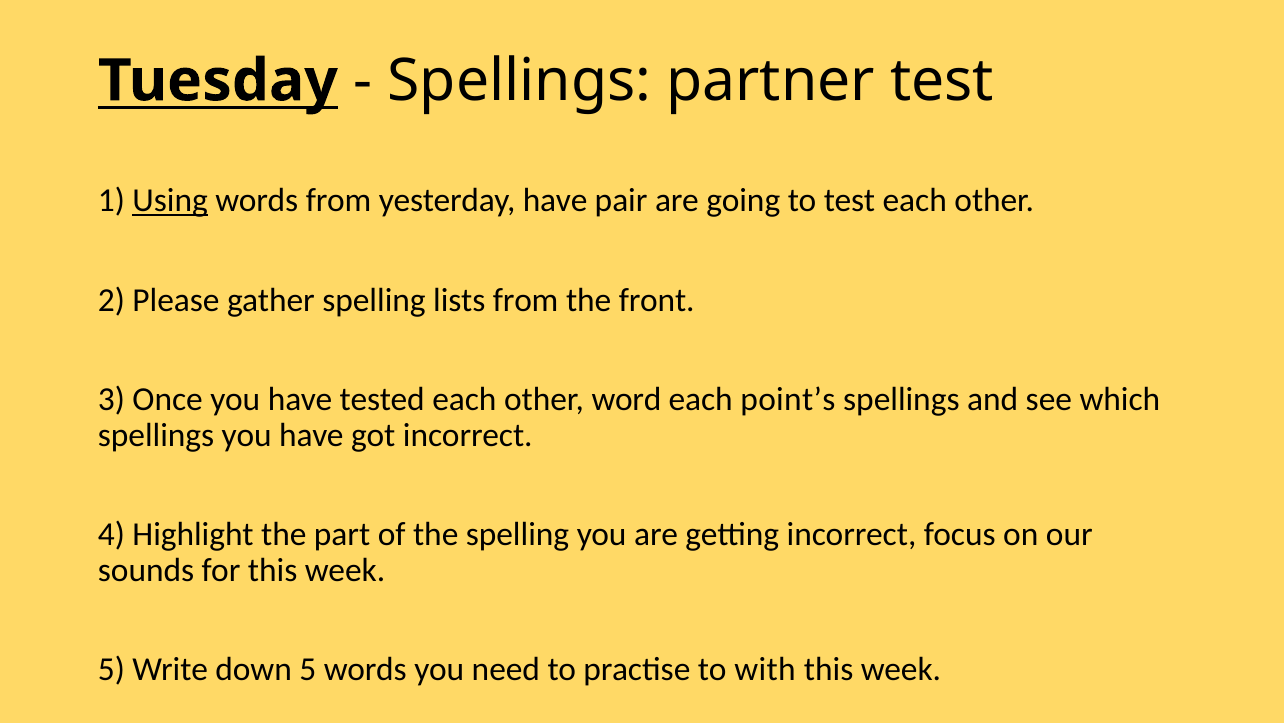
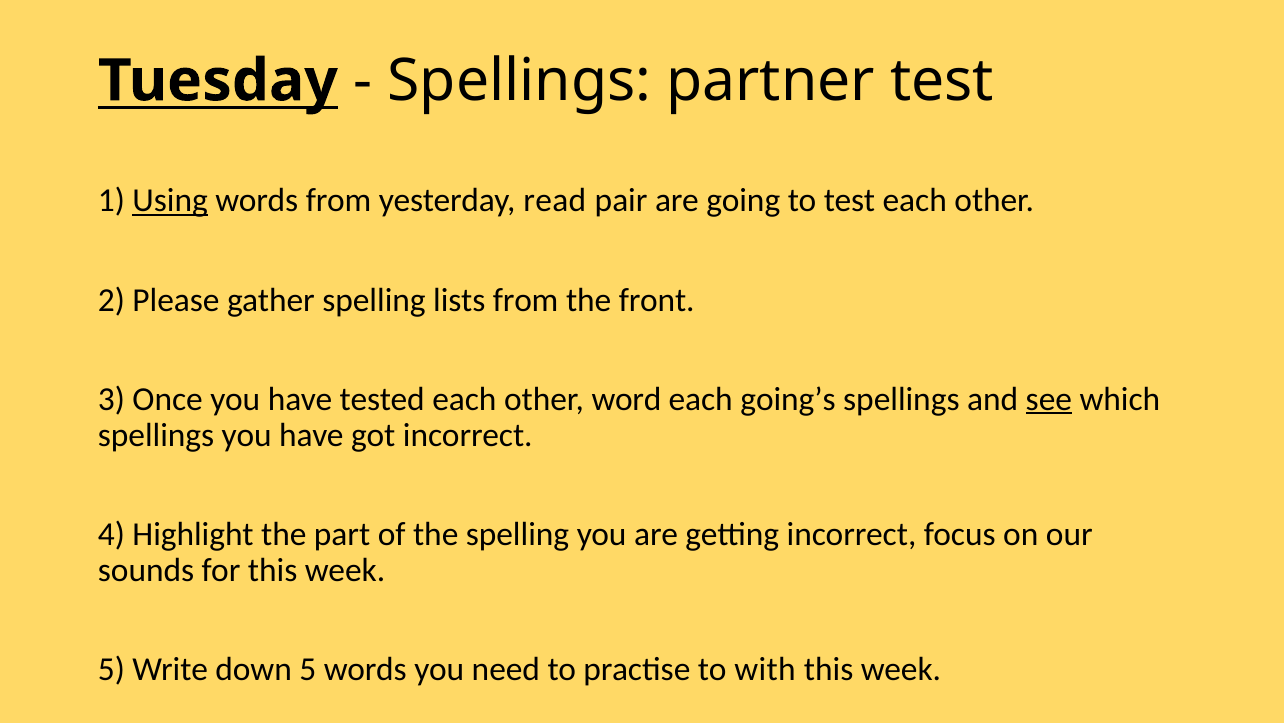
yesterday have: have -> read
point’s: point’s -> going’s
see underline: none -> present
